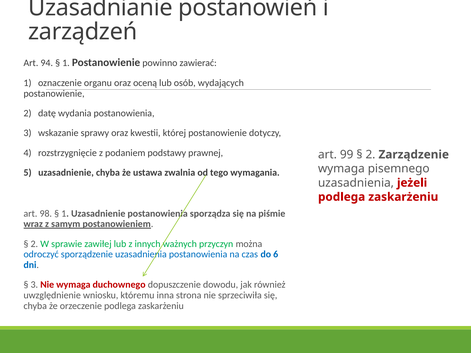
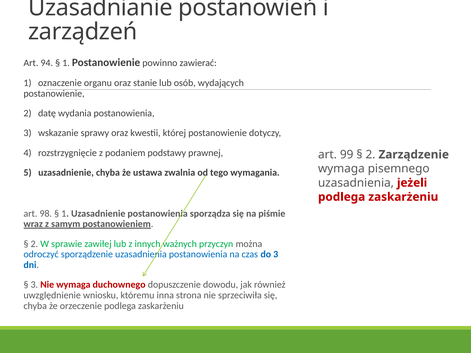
oceną: oceną -> stanie
do 6: 6 -> 3
